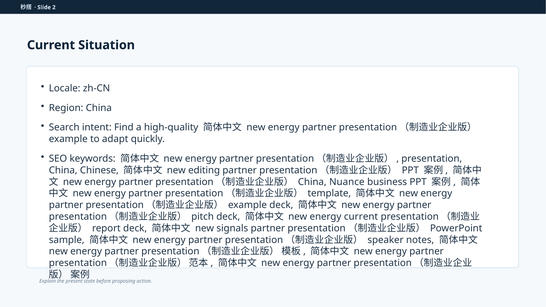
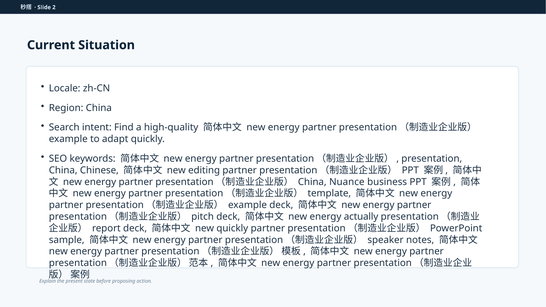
energy current: current -> actually
new signals: signals -> quickly
